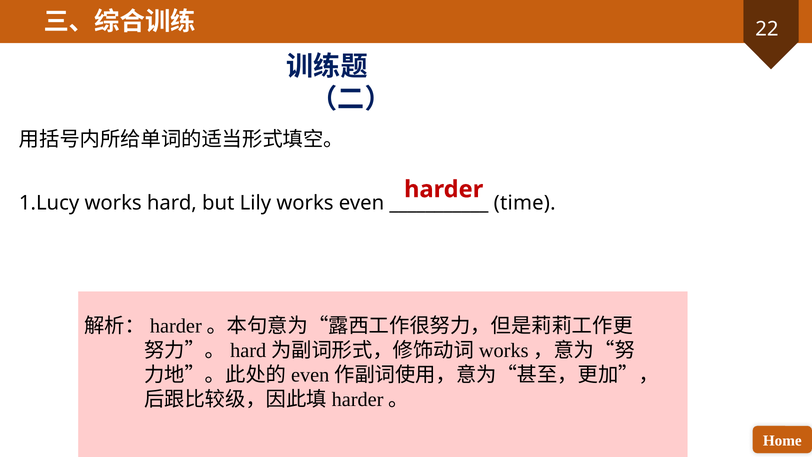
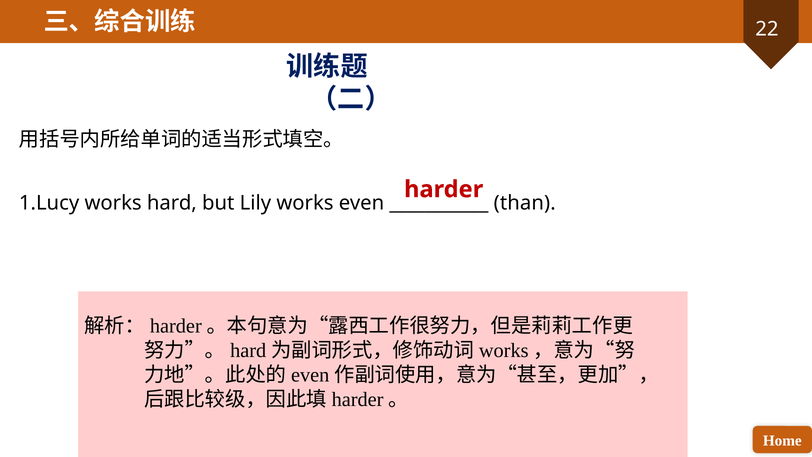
time: time -> than
